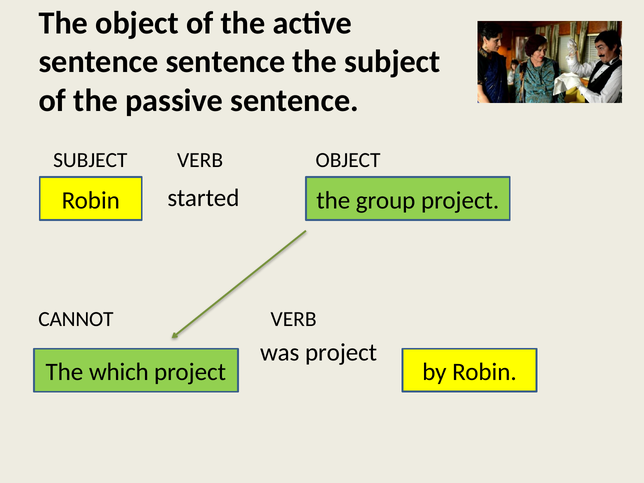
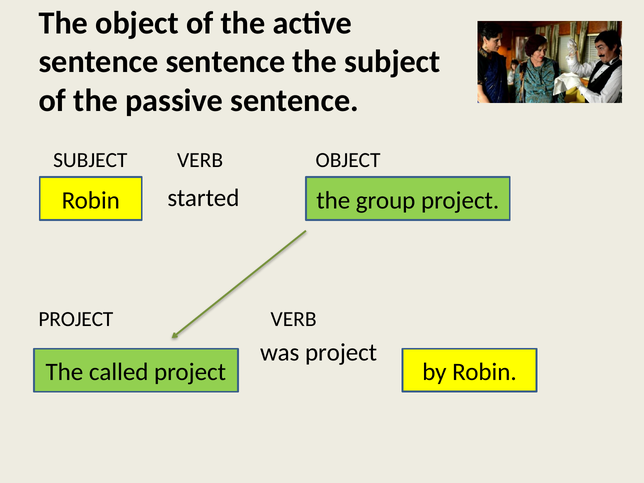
CANNOT at (76, 319): CANNOT -> PROJECT
which: which -> called
